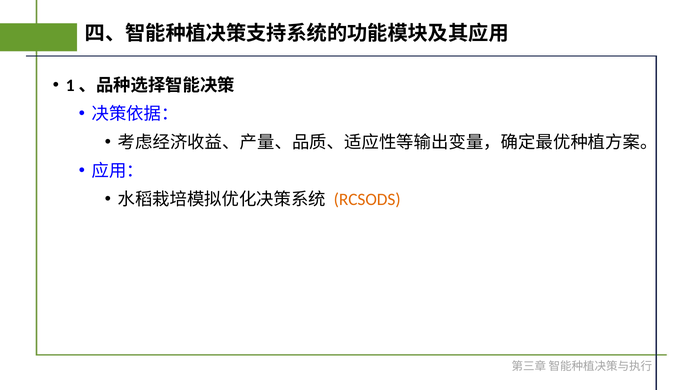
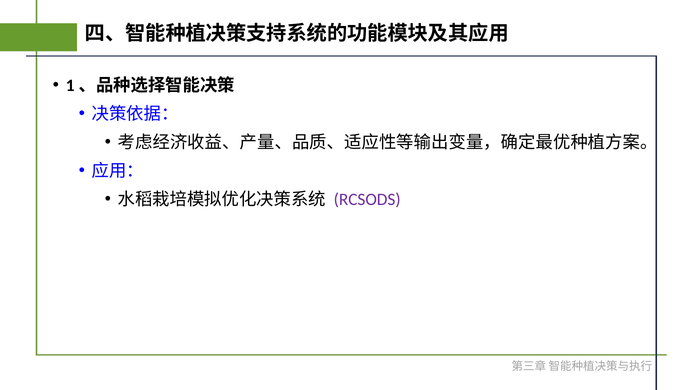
RCSODS colour: orange -> purple
